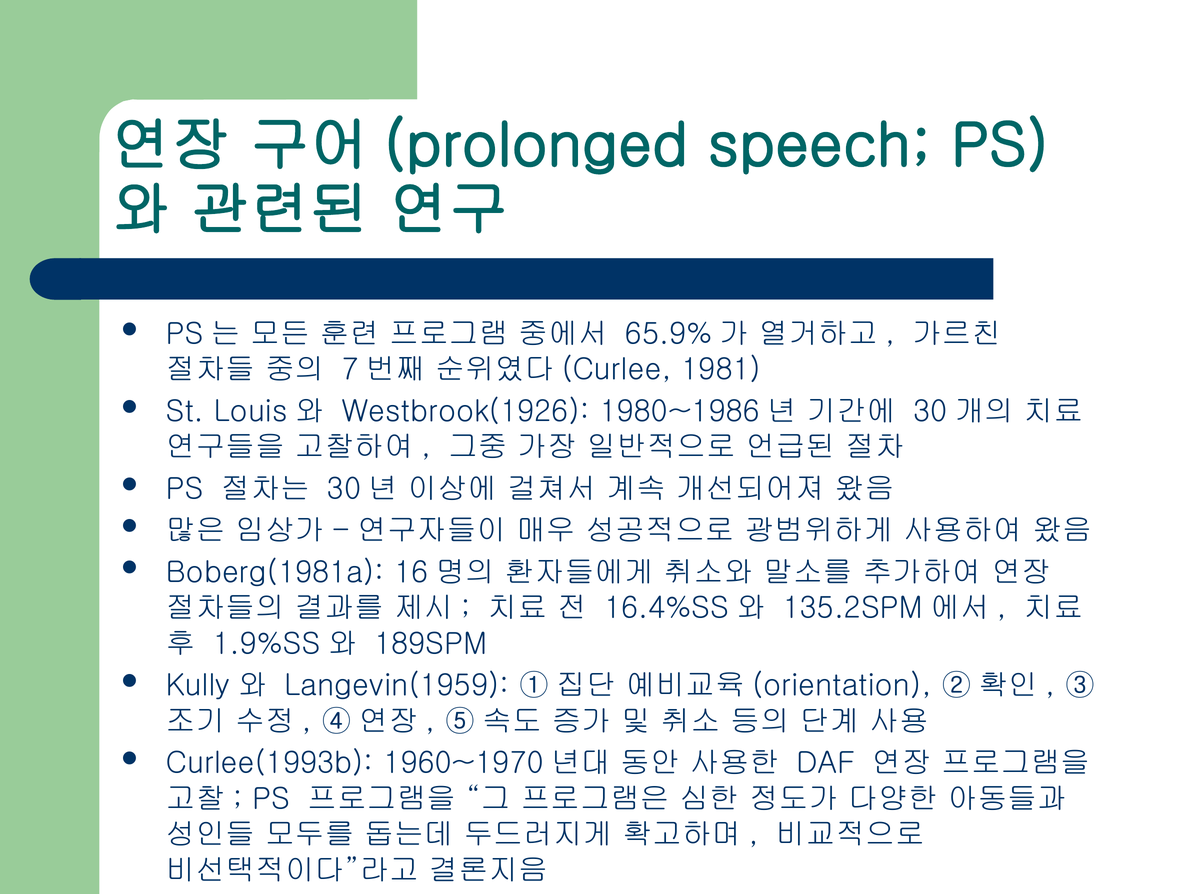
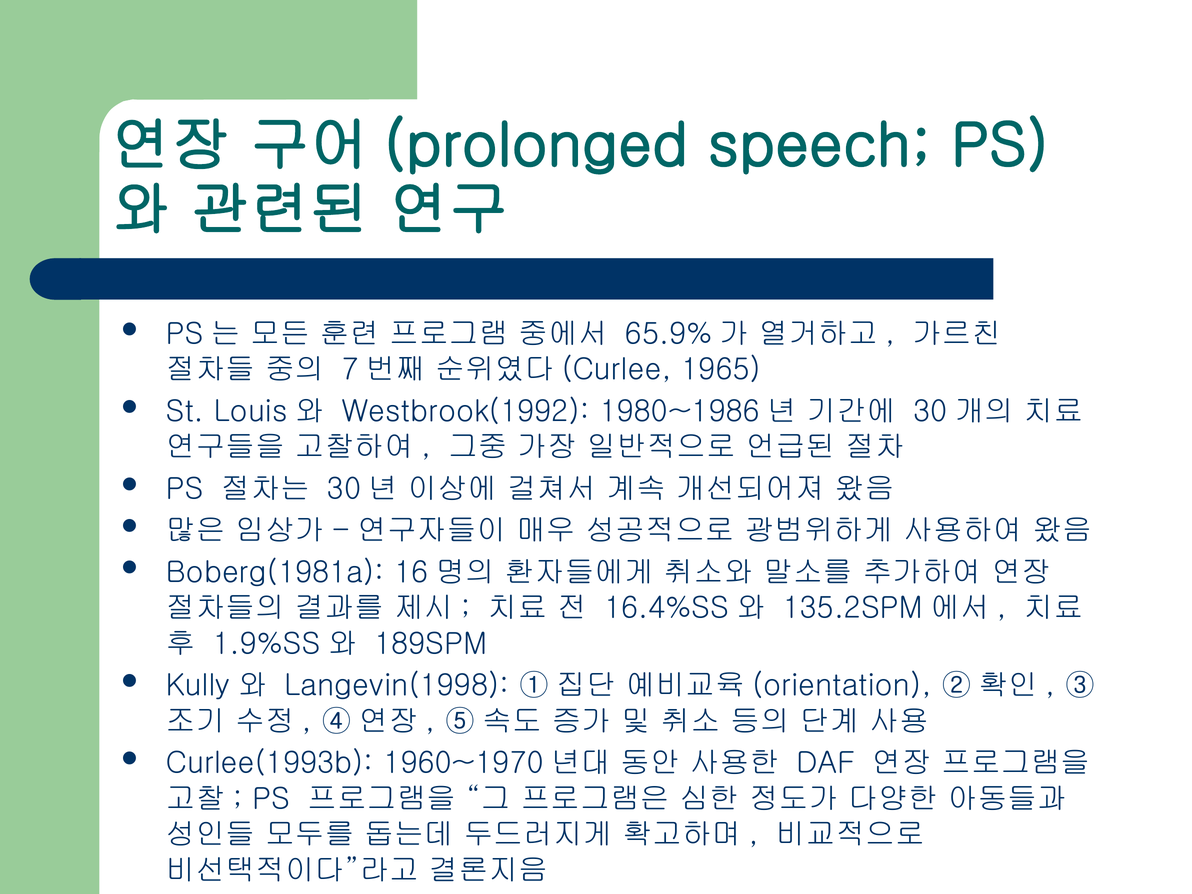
1981: 1981 -> 1965
Westbrook(1926: Westbrook(1926 -> Westbrook(1992
Langevin(1959: Langevin(1959 -> Langevin(1998
